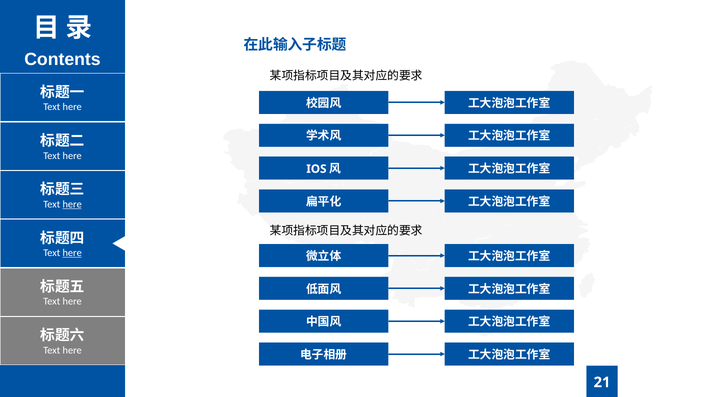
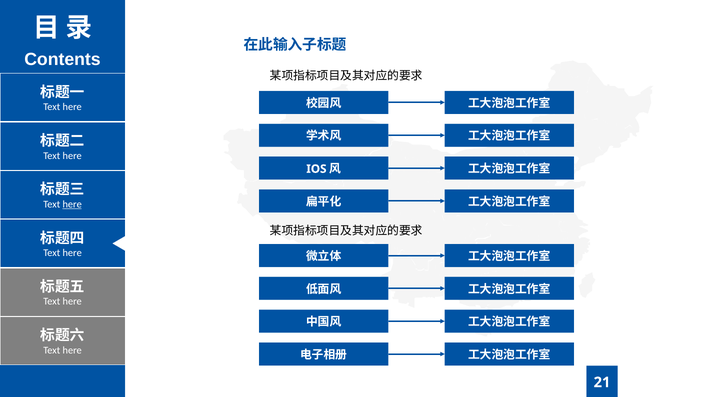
here at (72, 253) underline: present -> none
